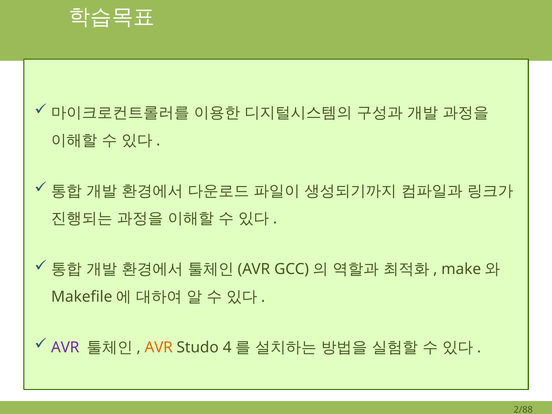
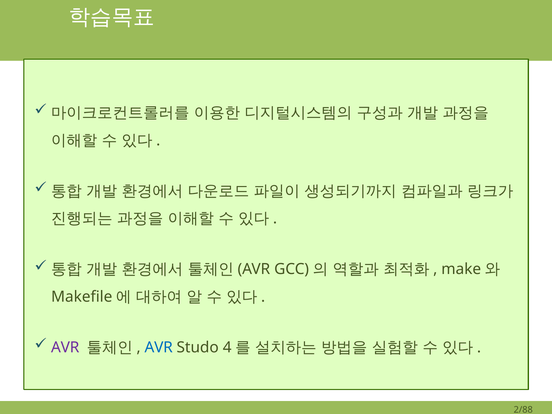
AVR at (159, 347) colour: orange -> blue
